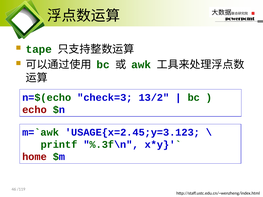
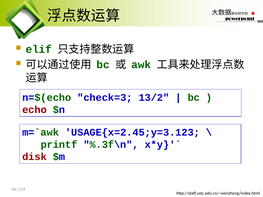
tape: tape -> elif
home: home -> disk
